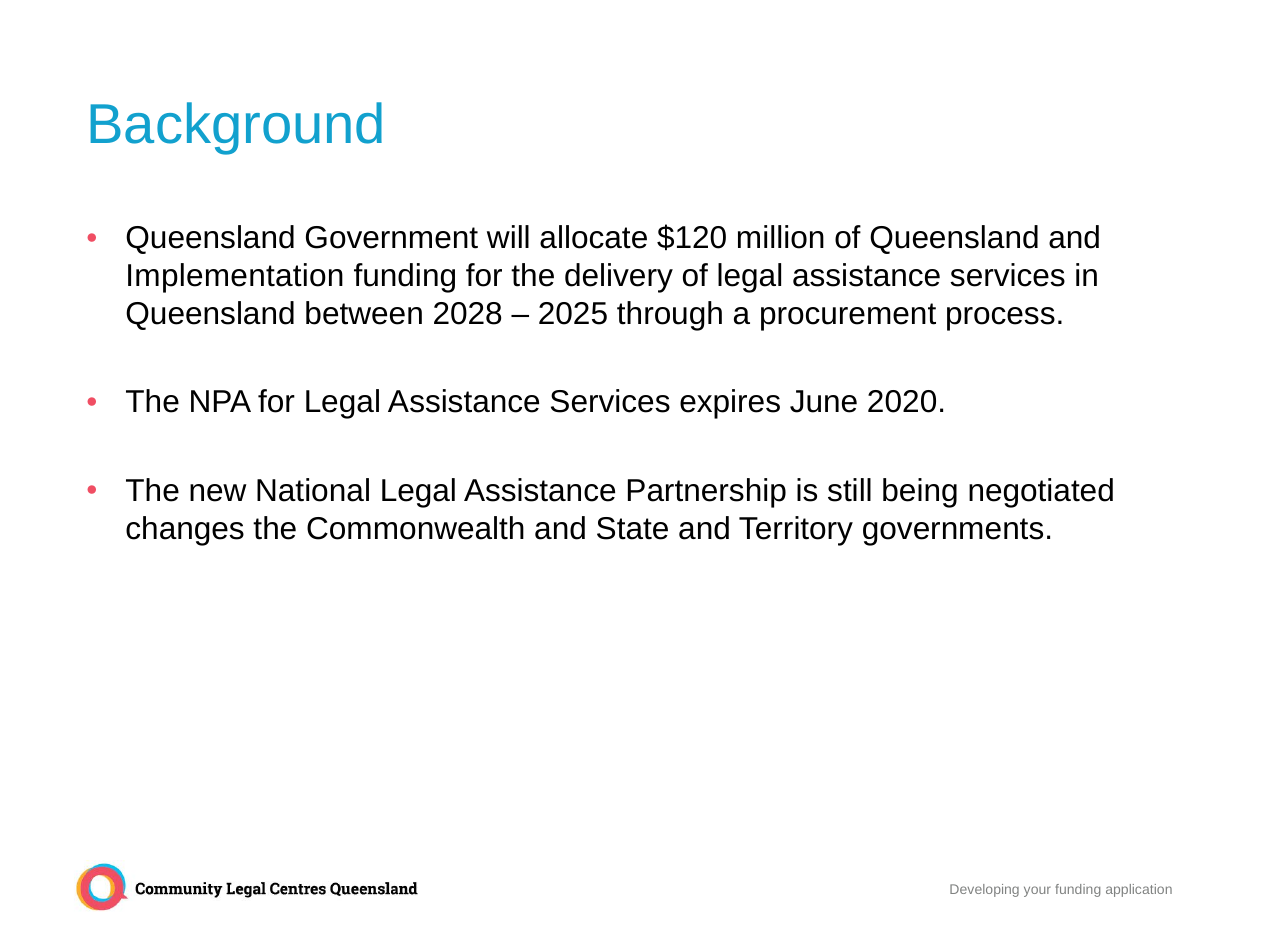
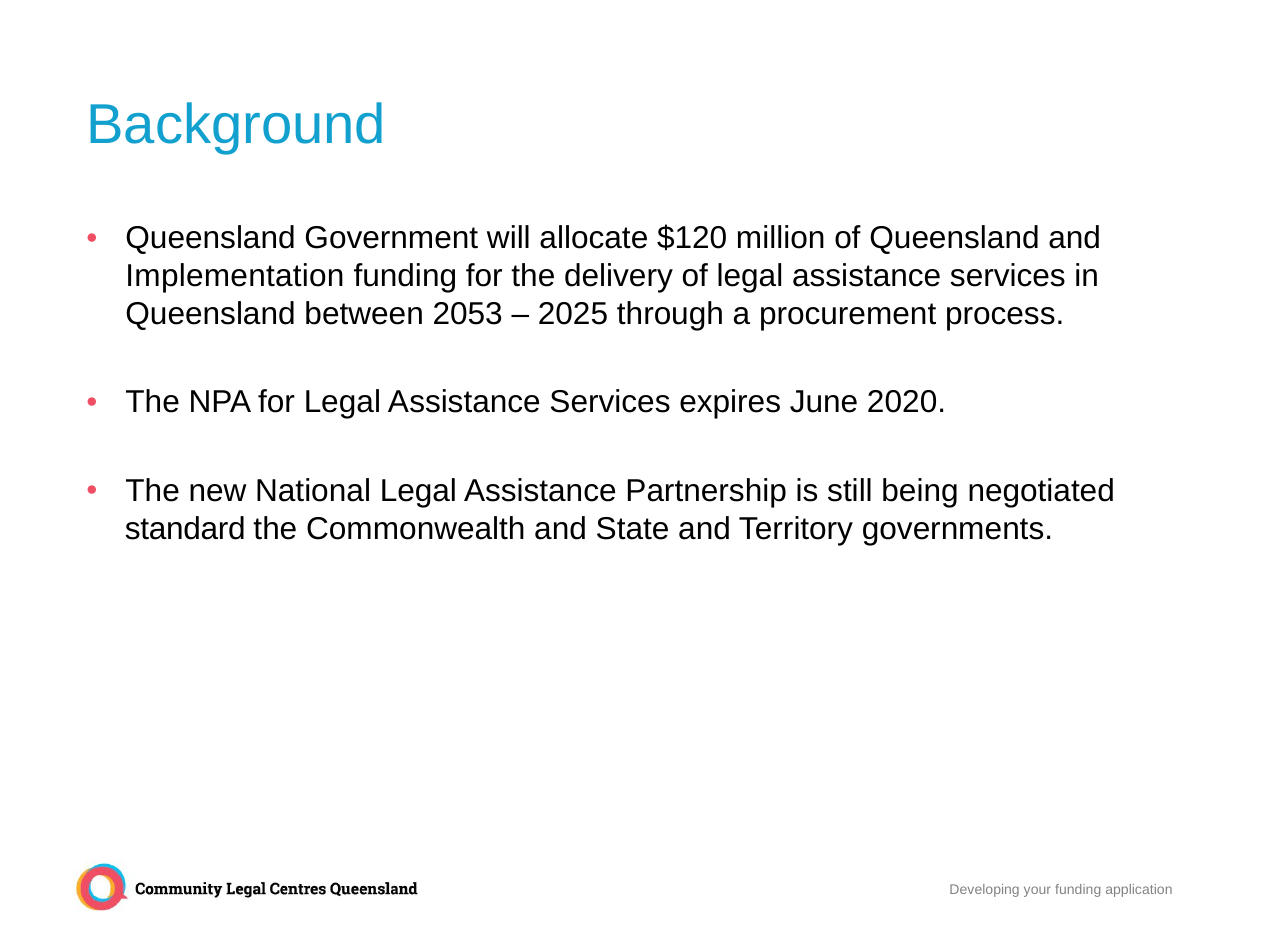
2028: 2028 -> 2053
changes: changes -> standard
